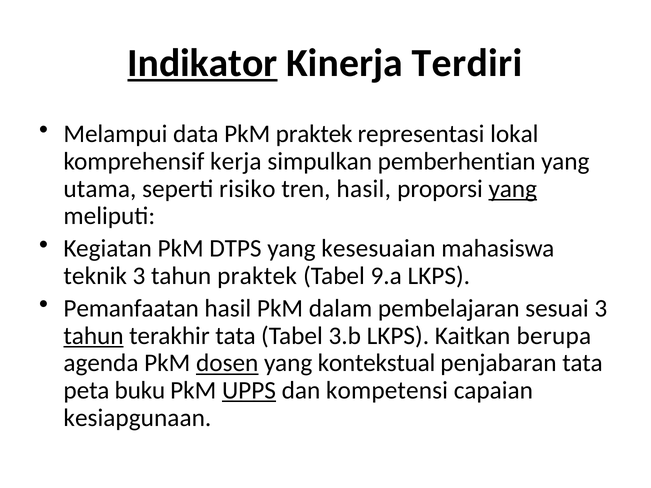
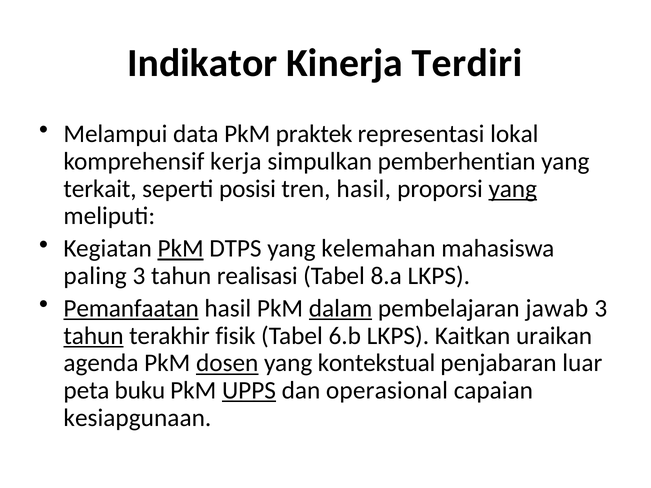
Indikator underline: present -> none
utama: utama -> terkait
risiko: risiko -> posisi
PkM at (181, 249) underline: none -> present
kesesuaian: kesesuaian -> kelemahan
teknik: teknik -> paling
tahun praktek: praktek -> realisasi
9.a: 9.a -> 8.a
Pemanfaatan underline: none -> present
dalam underline: none -> present
sesuai: sesuai -> jawab
terakhir tata: tata -> fisik
3.b: 3.b -> 6.b
berupa: berupa -> uraikan
penjabaran tata: tata -> luar
kompetensi: kompetensi -> operasional
